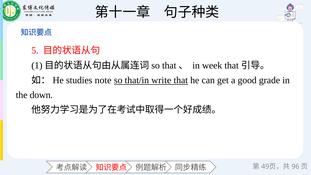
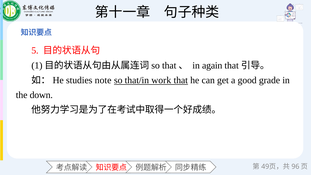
week: week -> again
write: write -> work
